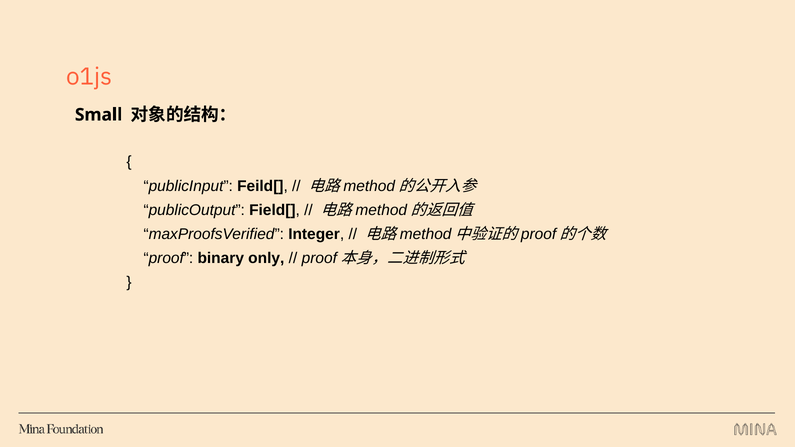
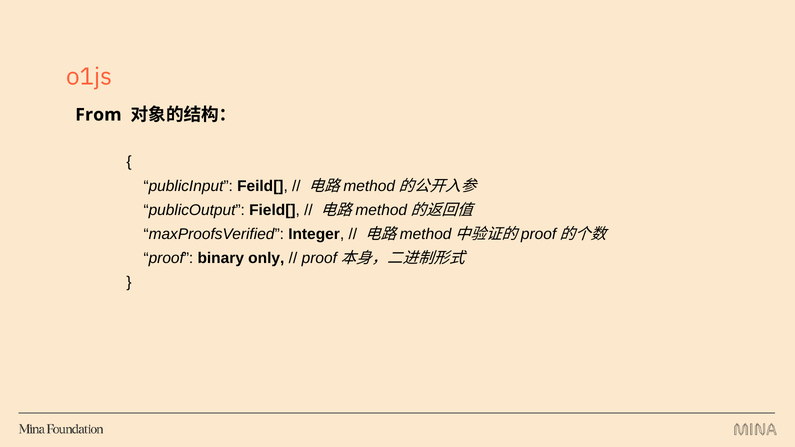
Small: Small -> From
